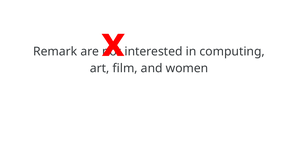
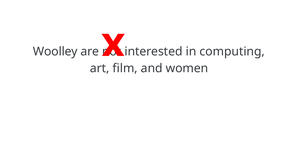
Remark: Remark -> Woolley
